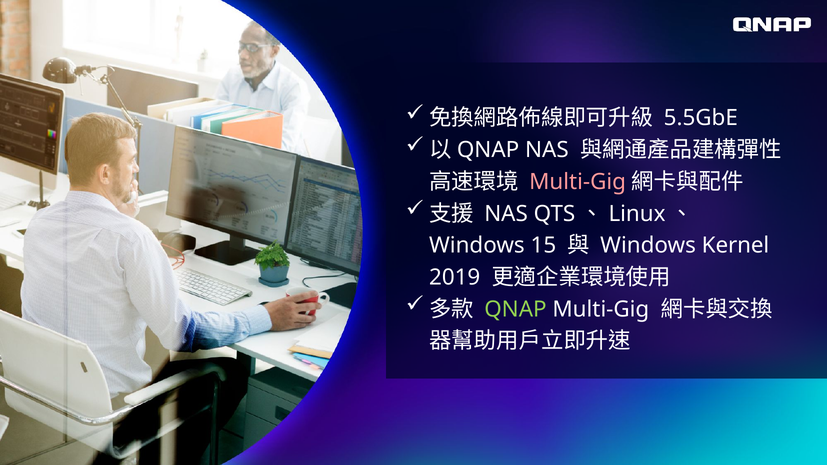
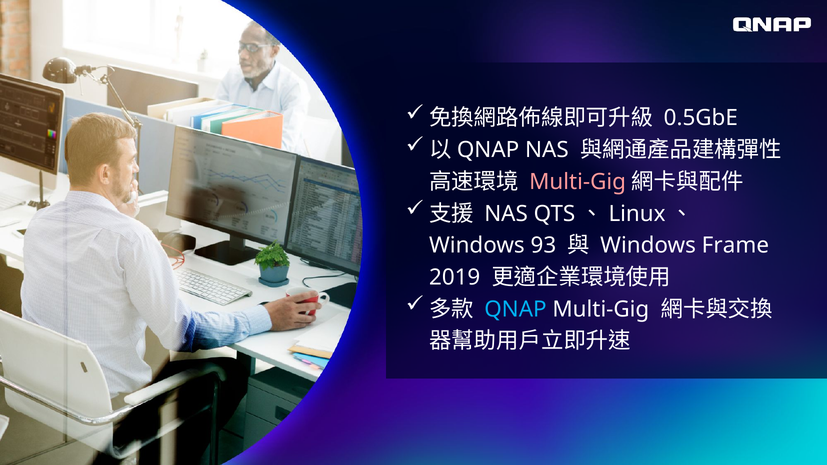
5.5GbE: 5.5GbE -> 0.5GbE
15: 15 -> 93
Kernel: Kernel -> Frame
QNAP at (515, 309) colour: light green -> light blue
